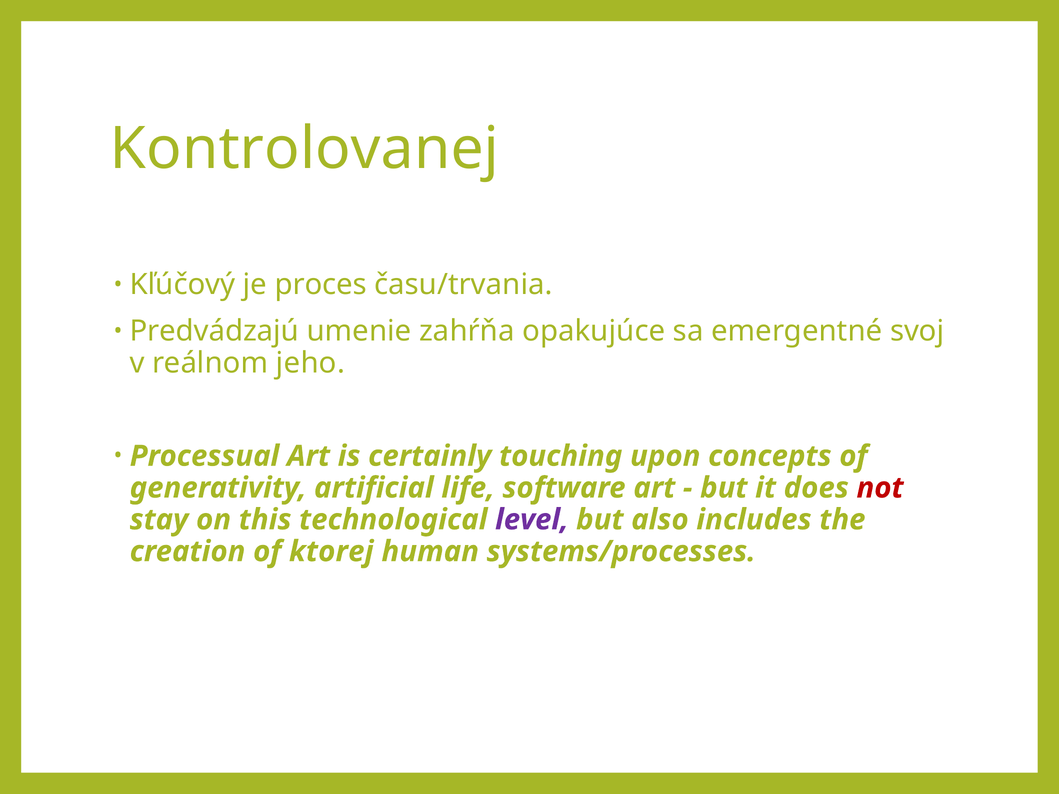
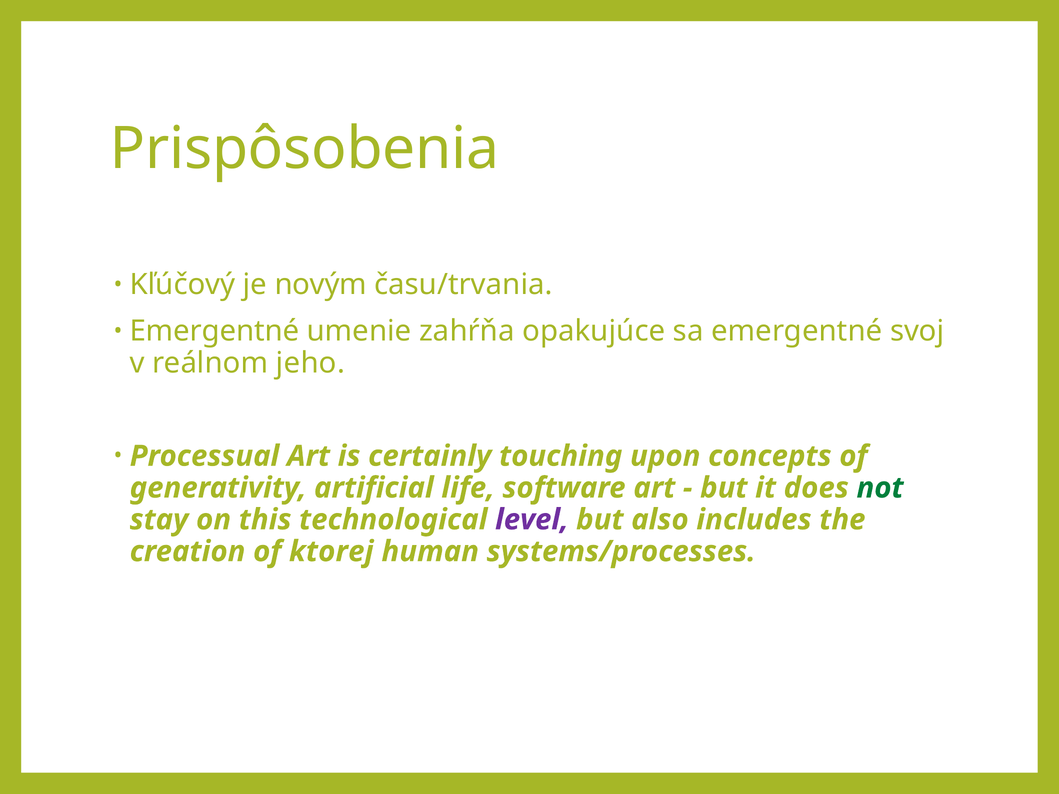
Kontrolovanej: Kontrolovanej -> Prispôsobenia
proces: proces -> novým
Predvádzajú at (214, 331): Predvádzajú -> Emergentné
not colour: red -> green
